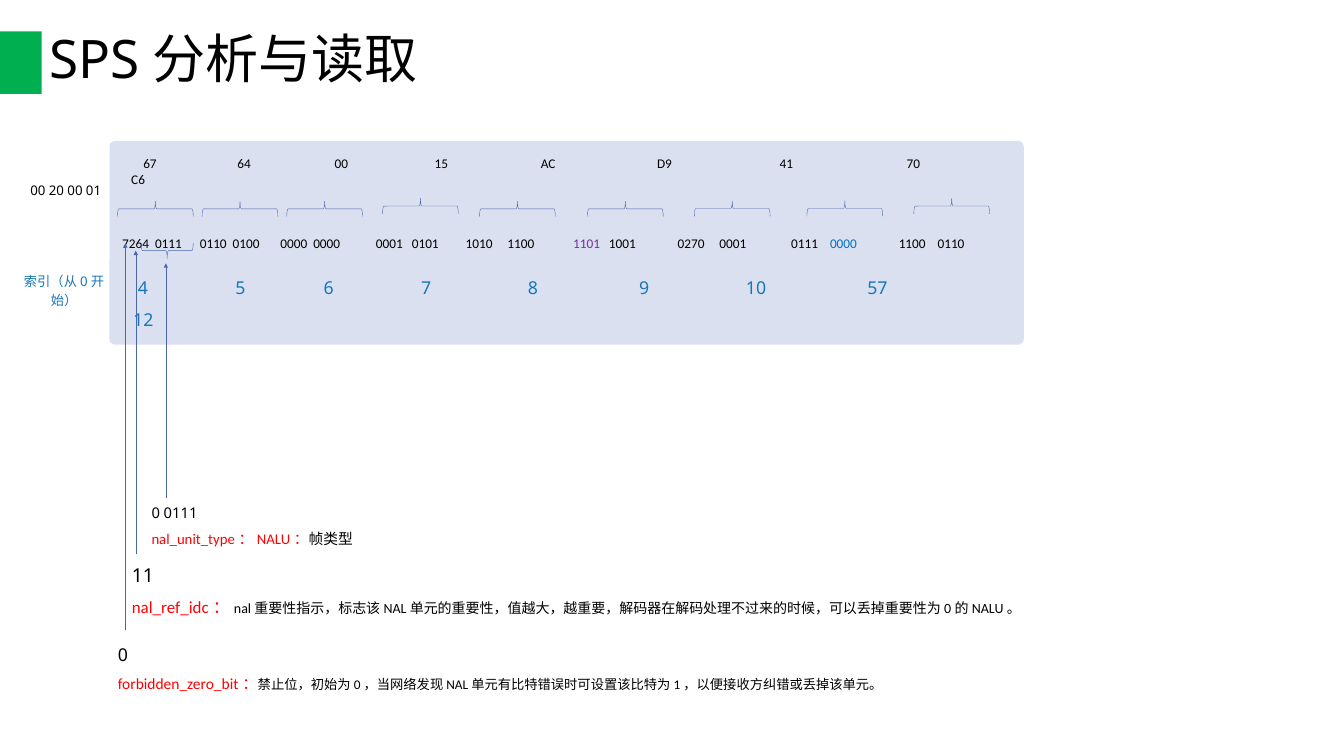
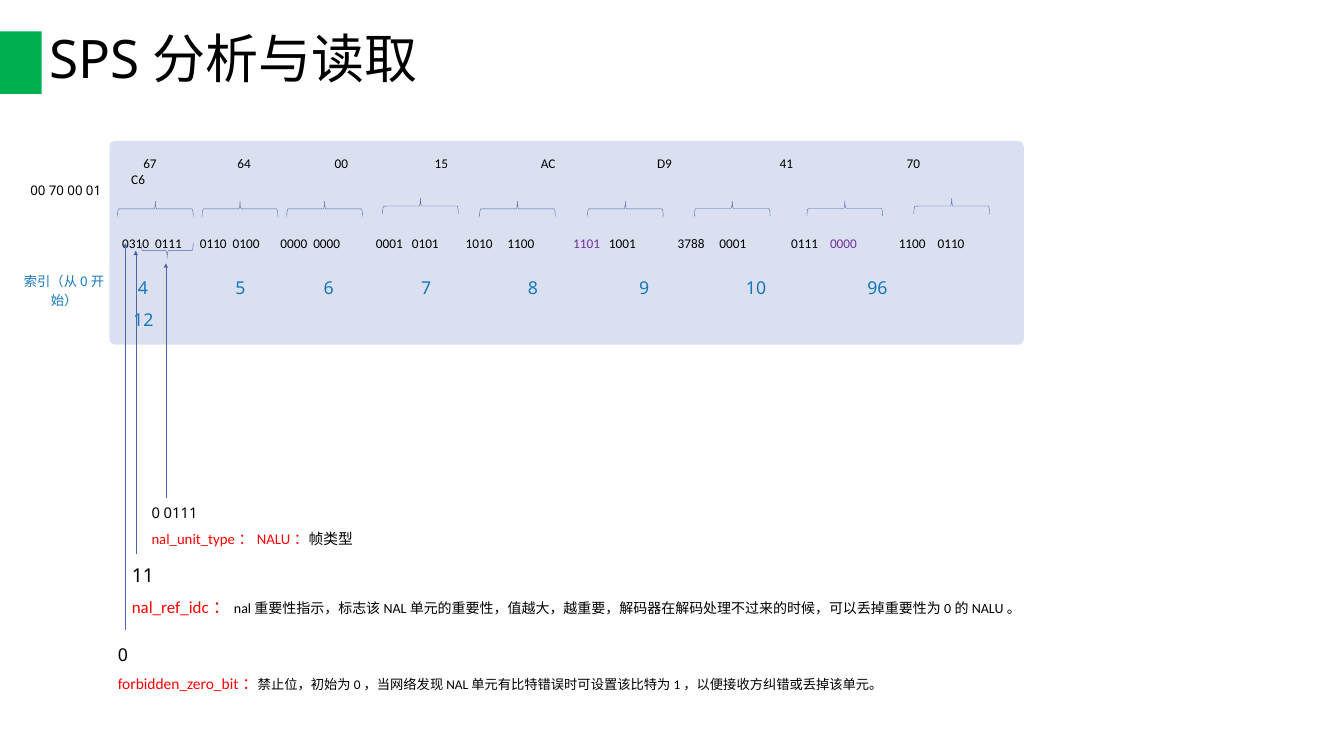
00 20: 20 -> 70
7264: 7264 -> 0310
0270: 0270 -> 3788
0000 at (843, 244) colour: blue -> purple
57: 57 -> 96
